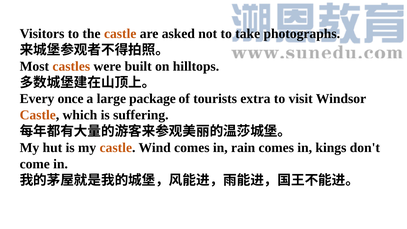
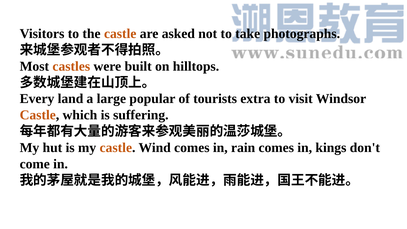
once: once -> land
package: package -> popular
